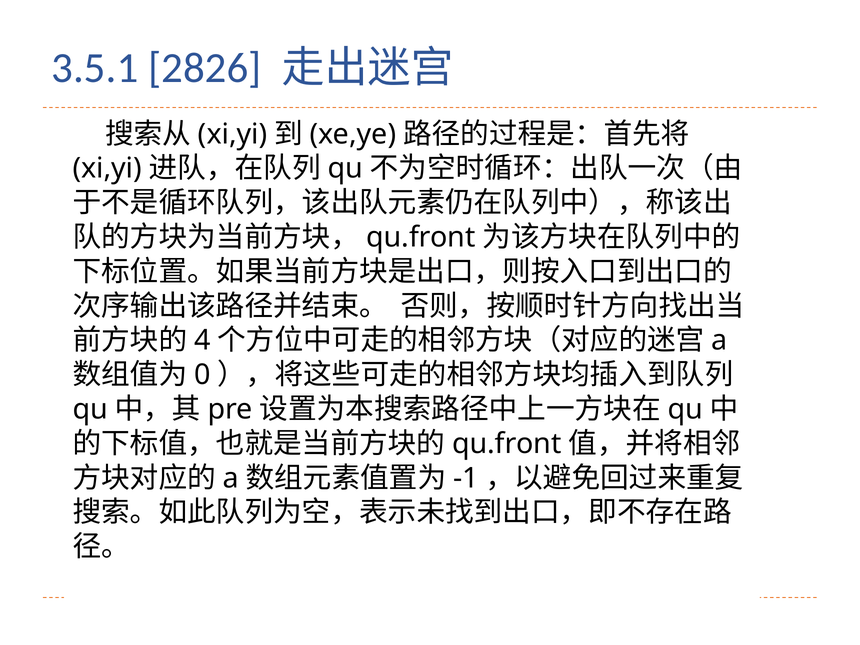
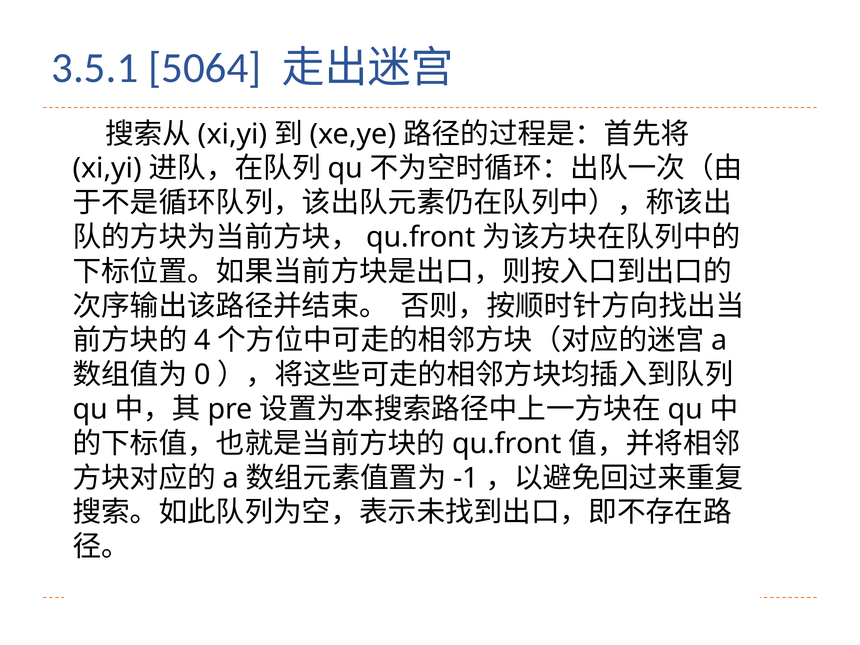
2826: 2826 -> 5064
